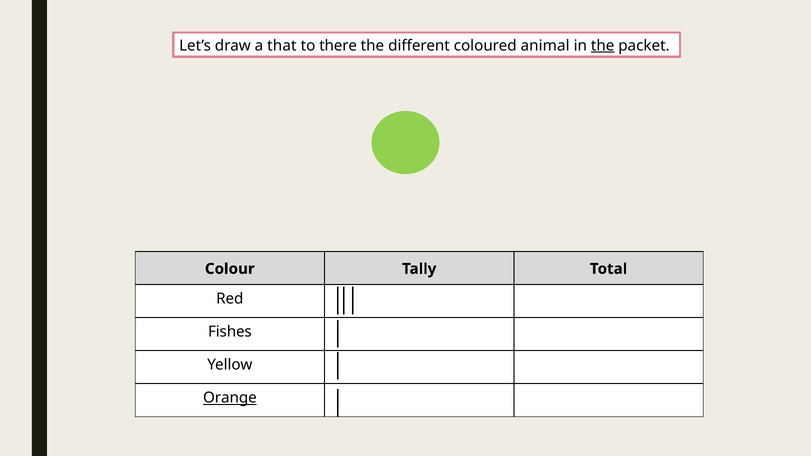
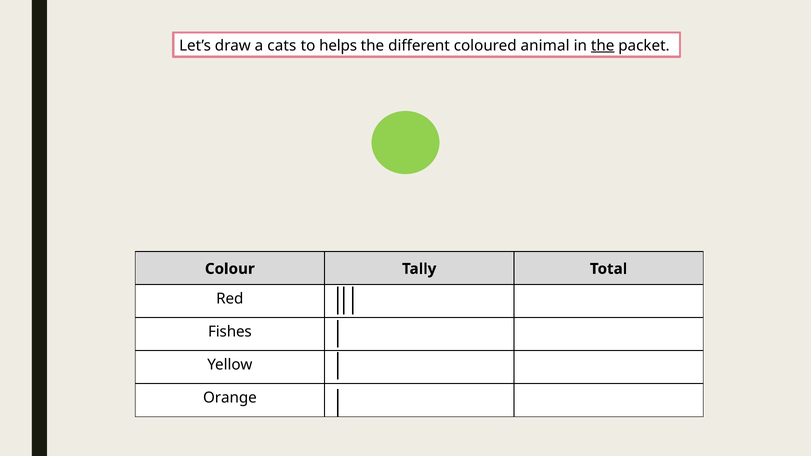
that: that -> cats
there: there -> helps
Orange underline: present -> none
